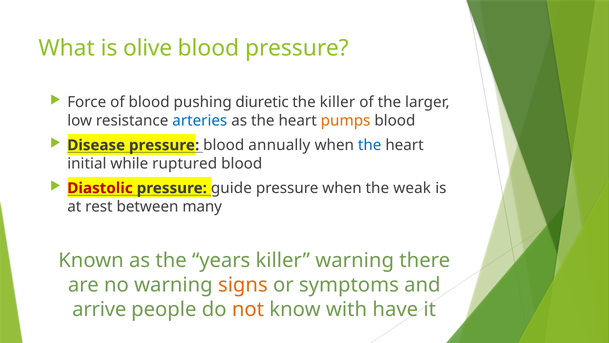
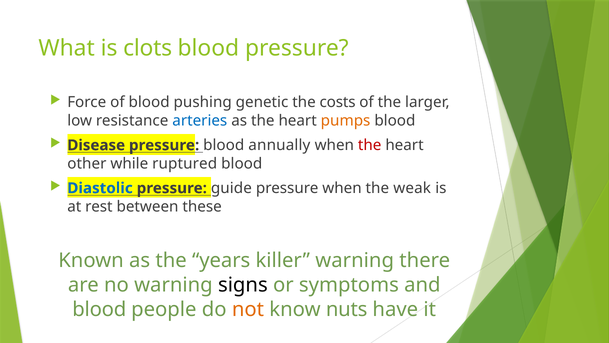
olive: olive -> clots
diuretic: diuretic -> genetic
the killer: killer -> costs
the at (370, 145) colour: blue -> red
initial: initial -> other
Diastolic colour: red -> blue
many: many -> these
signs colour: orange -> black
arrive at (99, 309): arrive -> blood
with: with -> nuts
